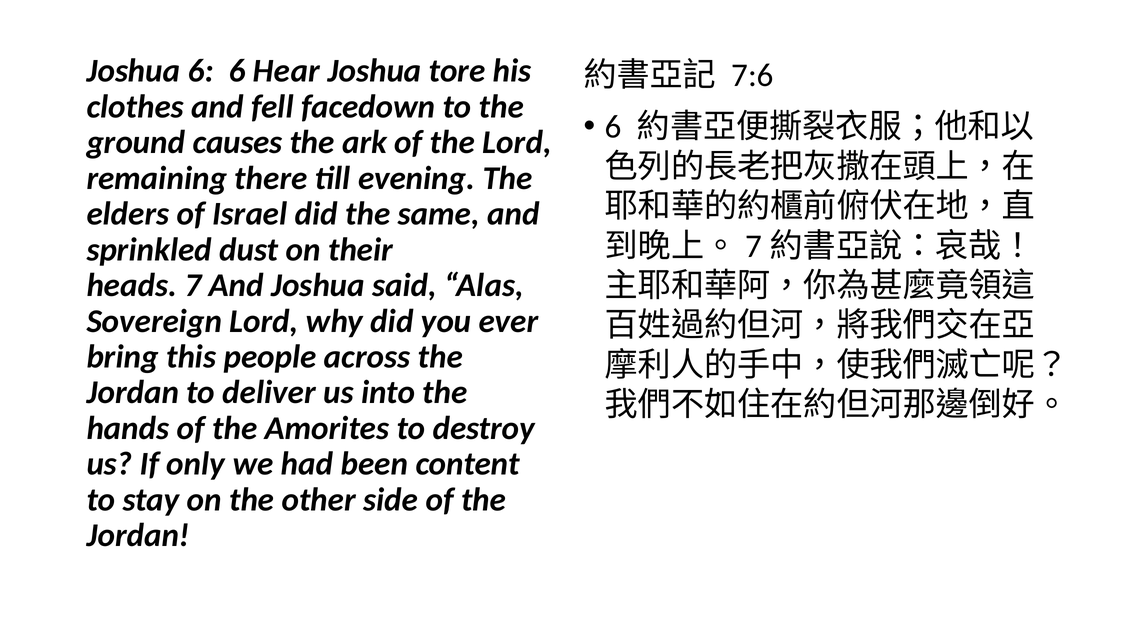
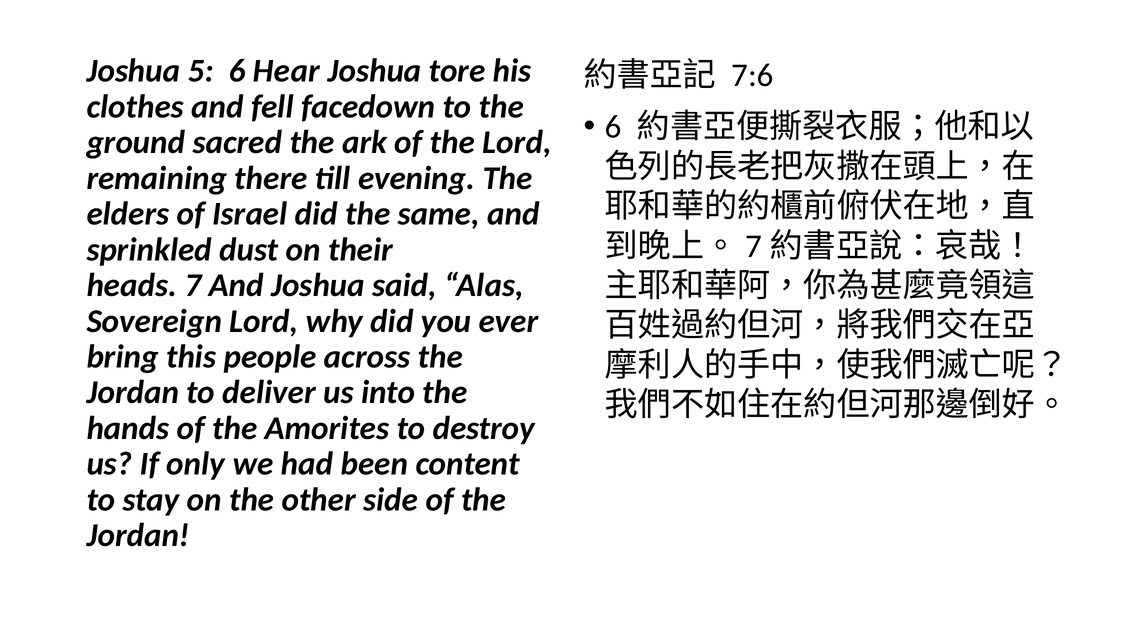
Joshua 6: 6 -> 5
causes: causes -> sacred
